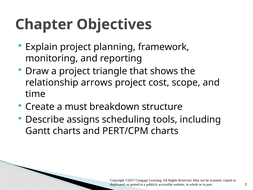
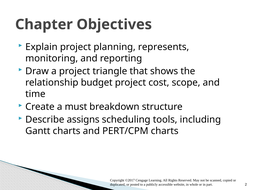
framework: framework -> represents
arrows: arrows -> budget
